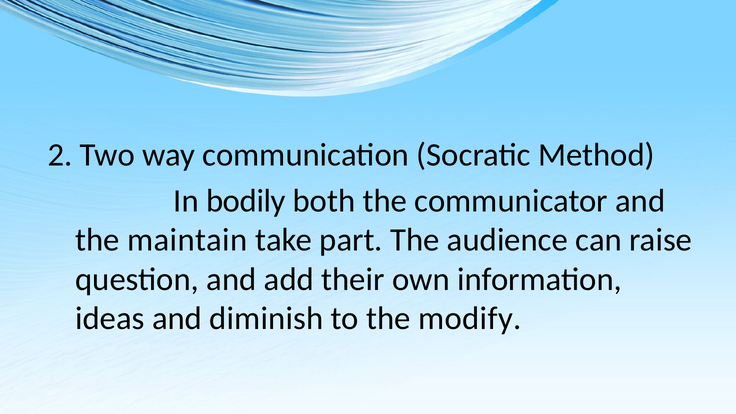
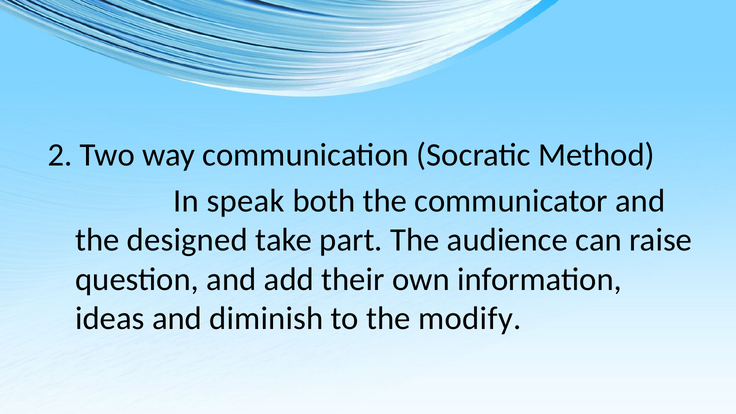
bodily: bodily -> speak
maintain: maintain -> designed
